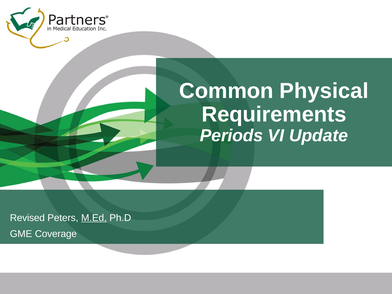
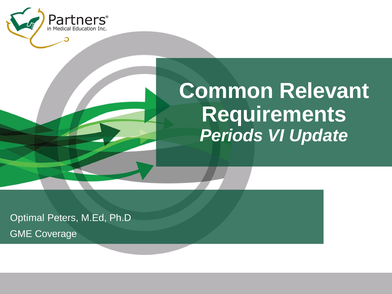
Physical: Physical -> Relevant
Revised: Revised -> Optimal
M.Ed underline: present -> none
